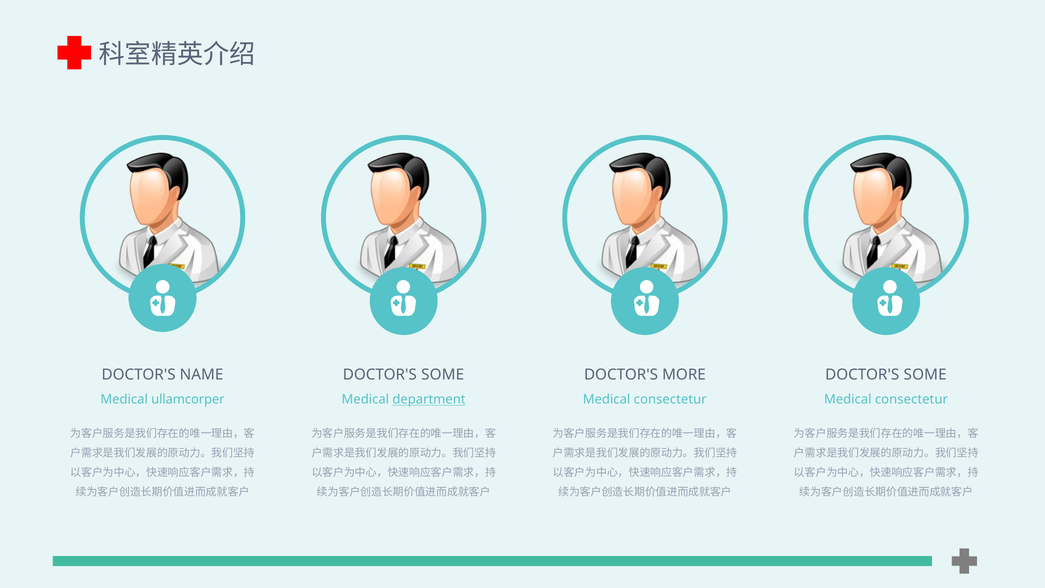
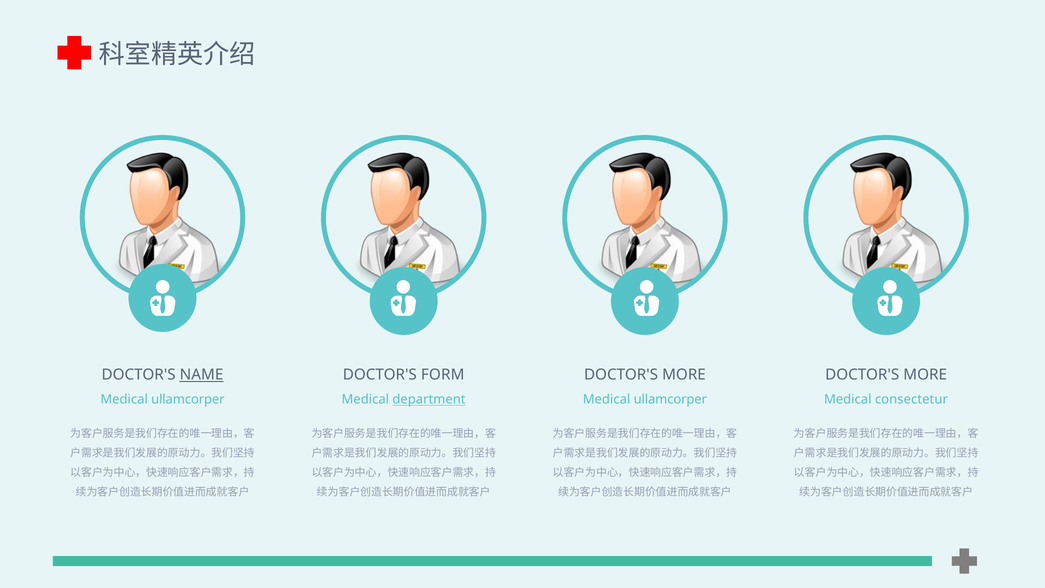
NAME underline: none -> present
SOME at (443, 375): SOME -> FORM
SOME at (925, 375): SOME -> MORE
consectetur at (670, 399): consectetur -> ullamcorper
